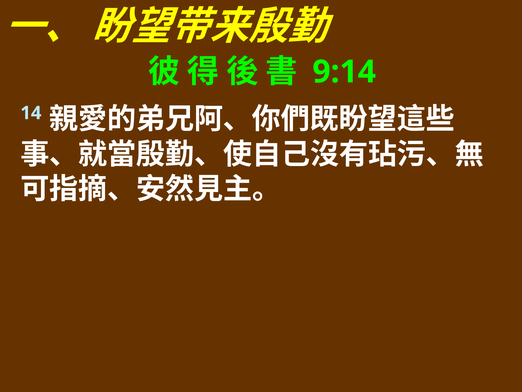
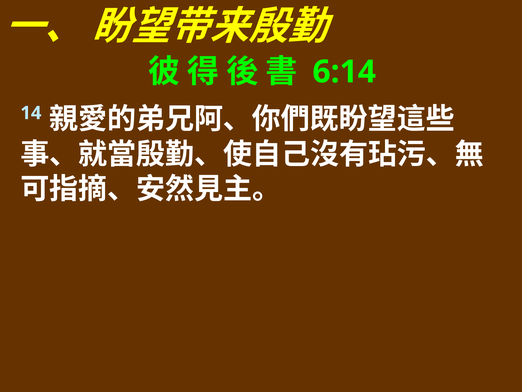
9:14: 9:14 -> 6:14
